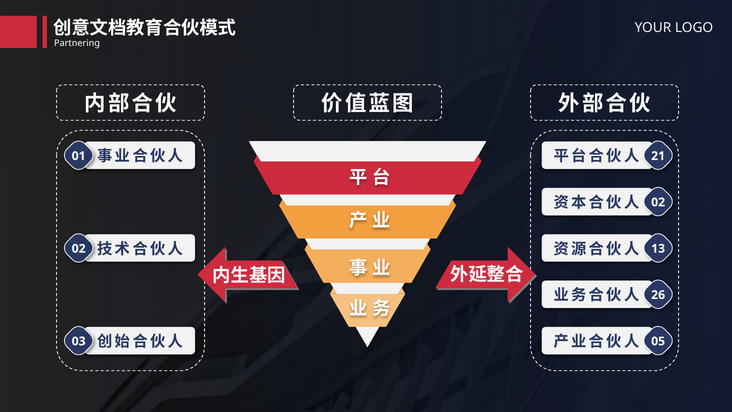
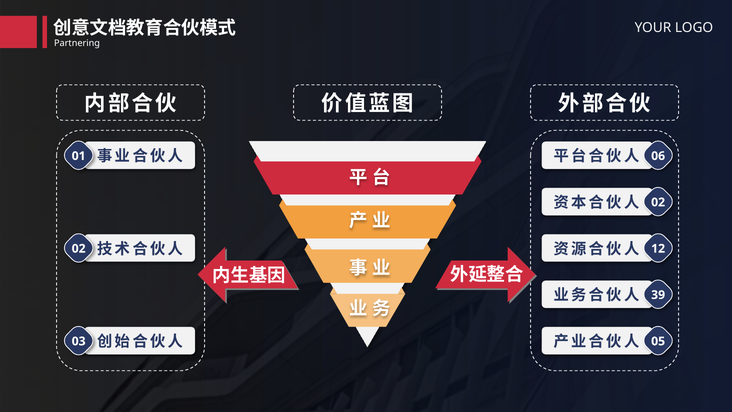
21: 21 -> 06
13: 13 -> 12
26: 26 -> 39
